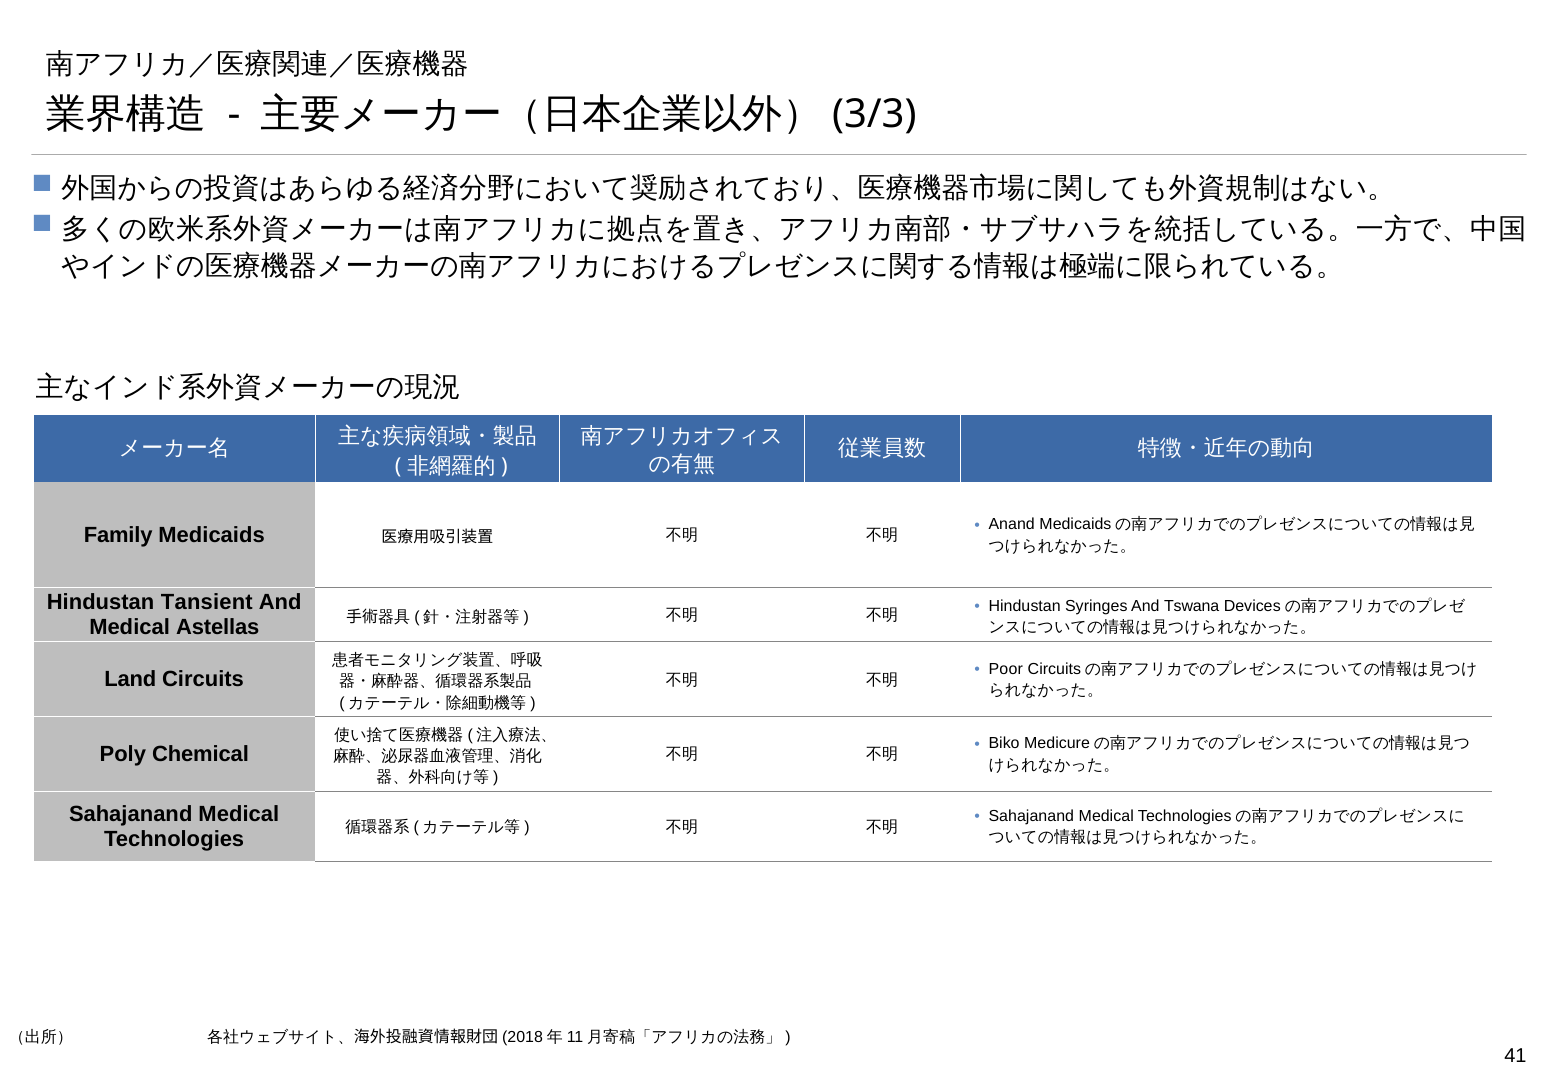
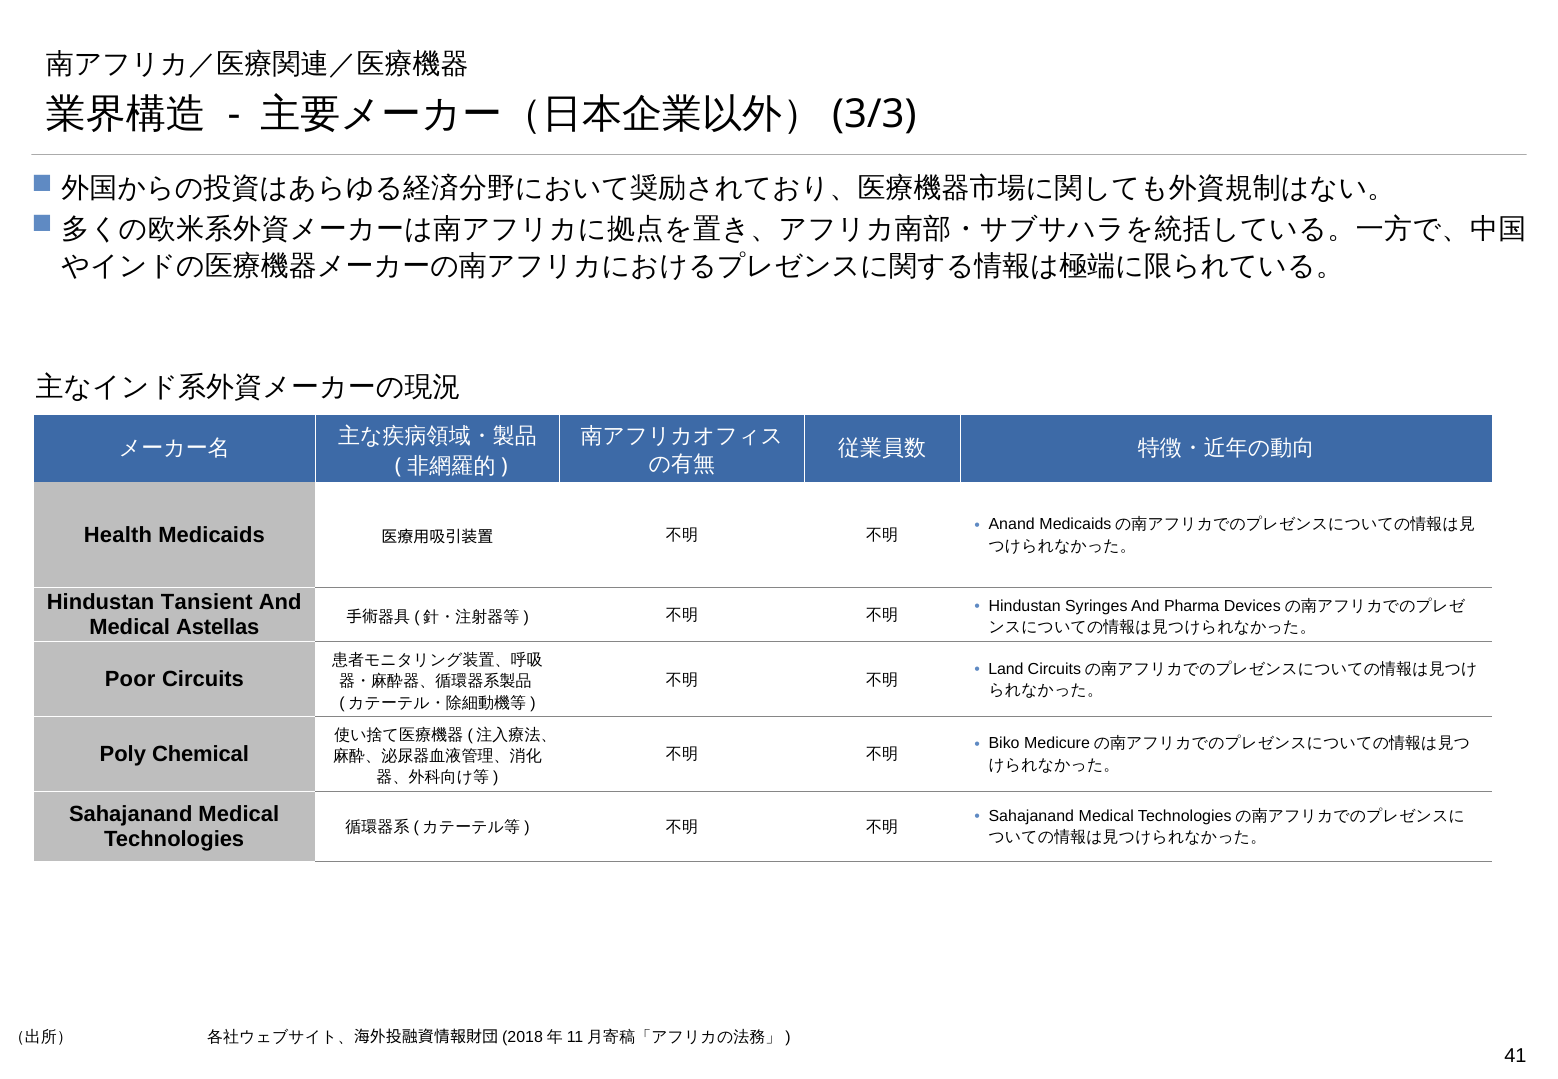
Family: Family -> Health
Tswana: Tswana -> Pharma
Poor: Poor -> Land
Land: Land -> Poor
